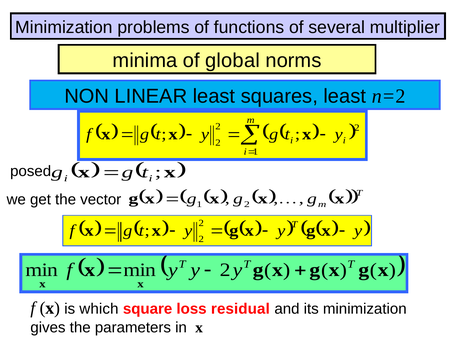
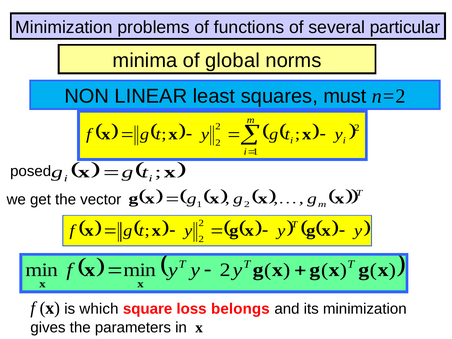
multiplier: multiplier -> particular
squares least: least -> must
residual: residual -> belongs
